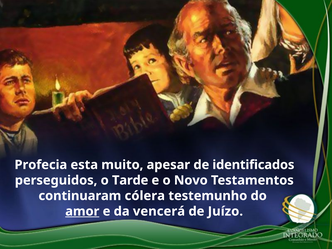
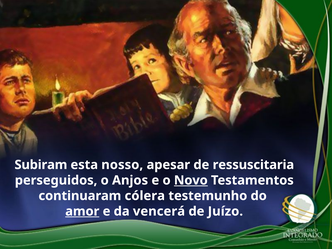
Profecia: Profecia -> Subiram
muito: muito -> nosso
identificados: identificados -> ressuscitaria
Tarde: Tarde -> Anjos
Novo underline: none -> present
